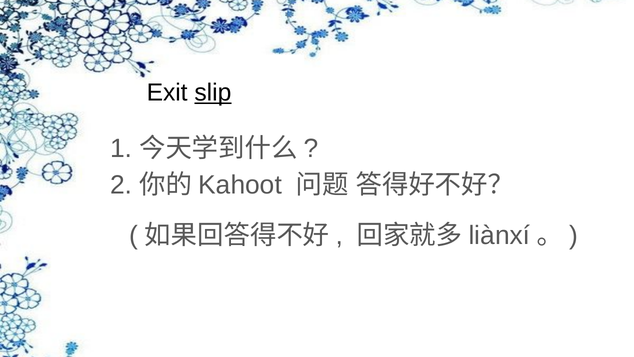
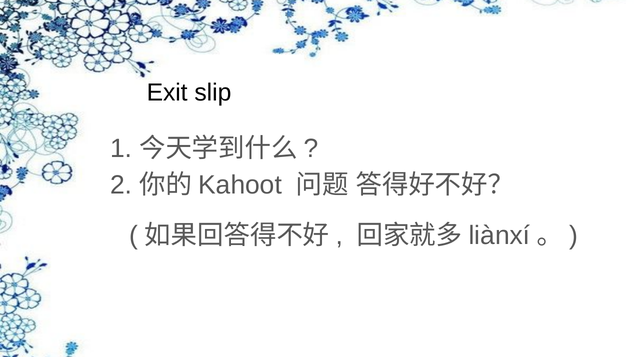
slip underline: present -> none
